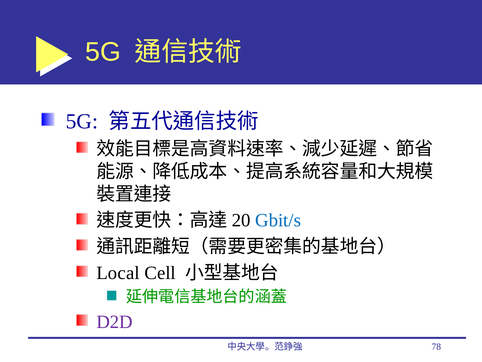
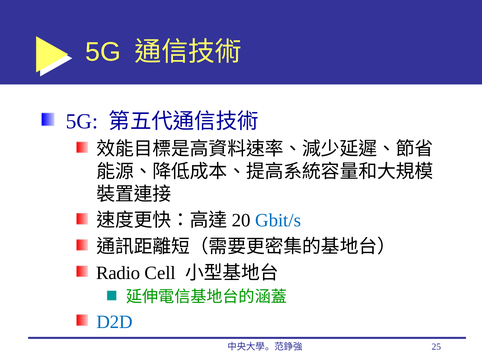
Local: Local -> Radio
D2D colour: purple -> blue
78: 78 -> 25
